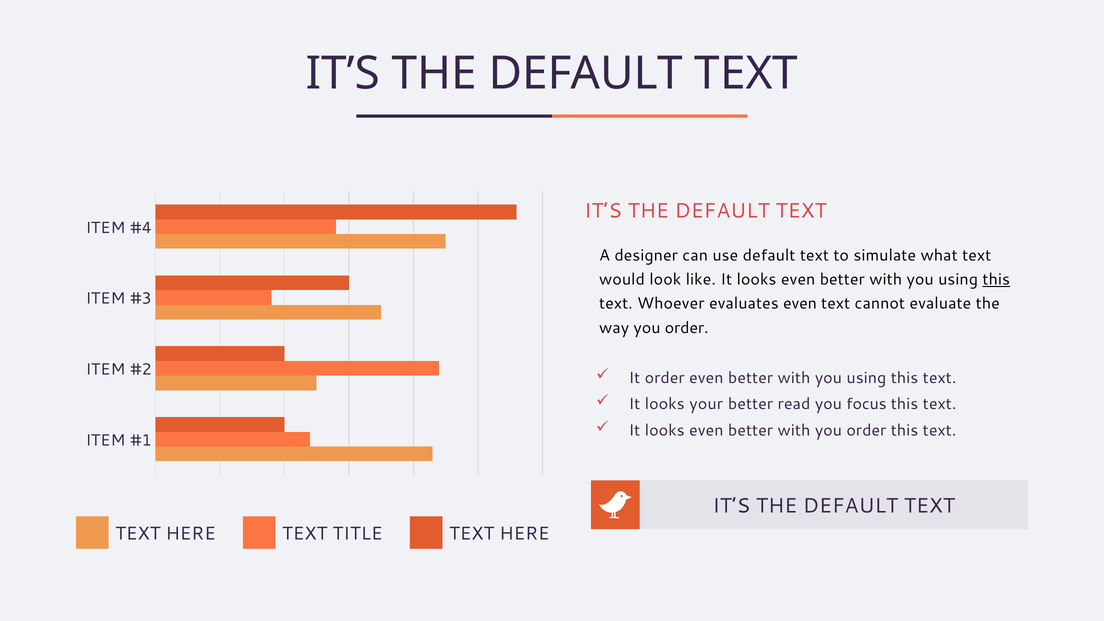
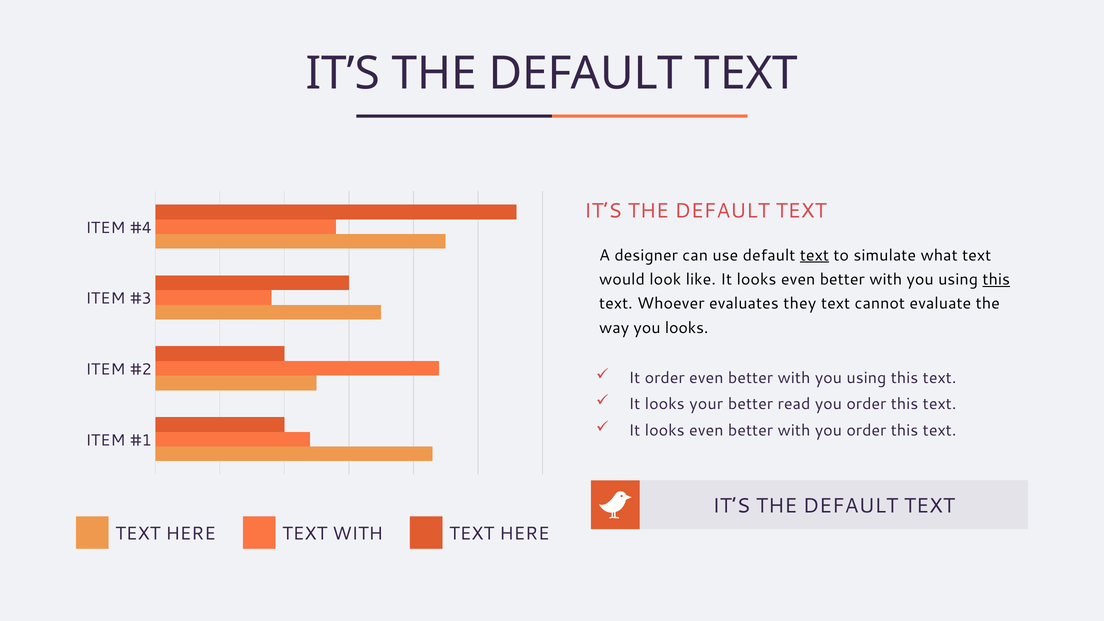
text at (814, 255) underline: none -> present
evaluates even: even -> they
way you order: order -> looks
focus at (866, 404): focus -> order
TEXT TITLE: TITLE -> WITH
